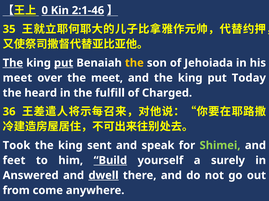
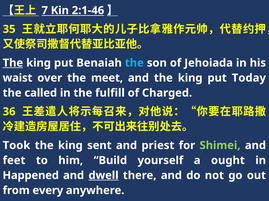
0: 0 -> 7
put at (64, 63) underline: present -> none
the at (134, 63) colour: yellow -> light blue
meet at (17, 78): meet -> waist
heard: heard -> called
speak: speak -> priest
Build underline: present -> none
surely: surely -> ought
Answered: Answered -> Happened
come: come -> every
